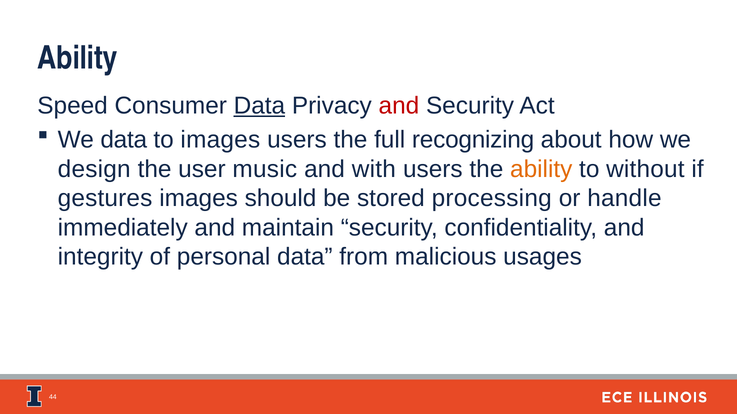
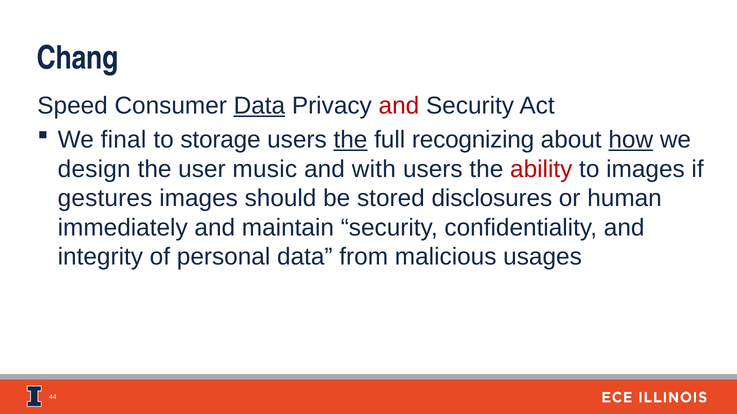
Ability at (78, 58): Ability -> Chang
We data: data -> final
to images: images -> storage
the at (350, 140) underline: none -> present
how underline: none -> present
ability at (541, 169) colour: orange -> red
to without: without -> images
processing: processing -> disclosures
handle: handle -> human
